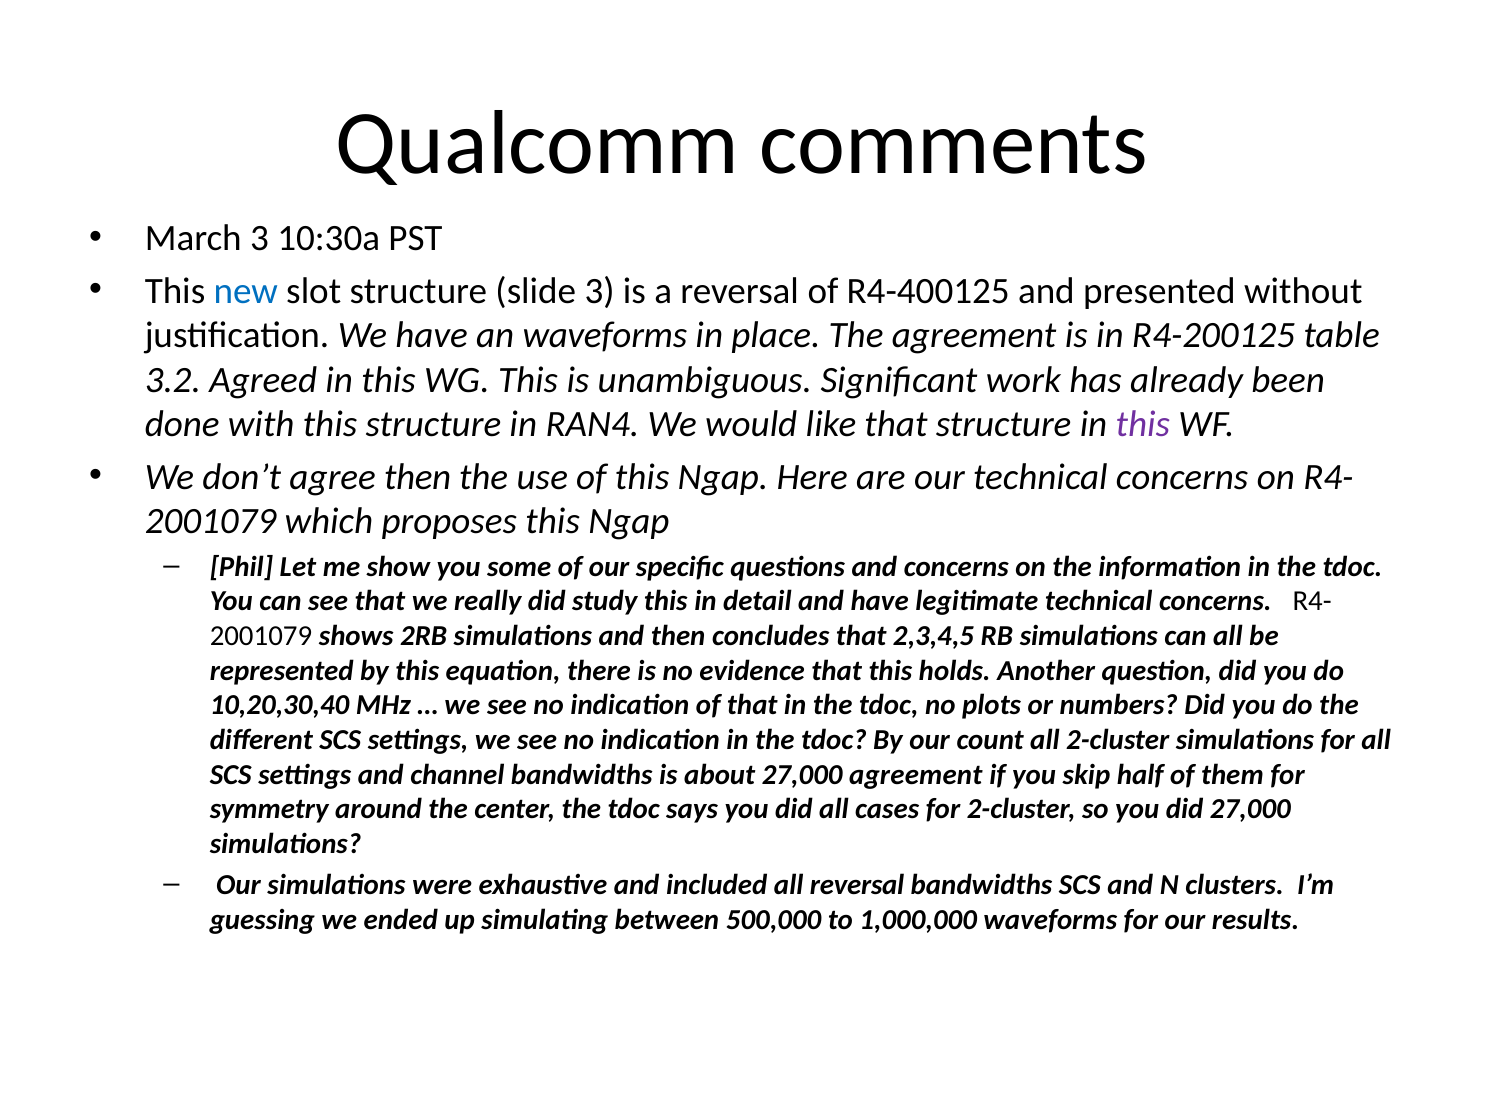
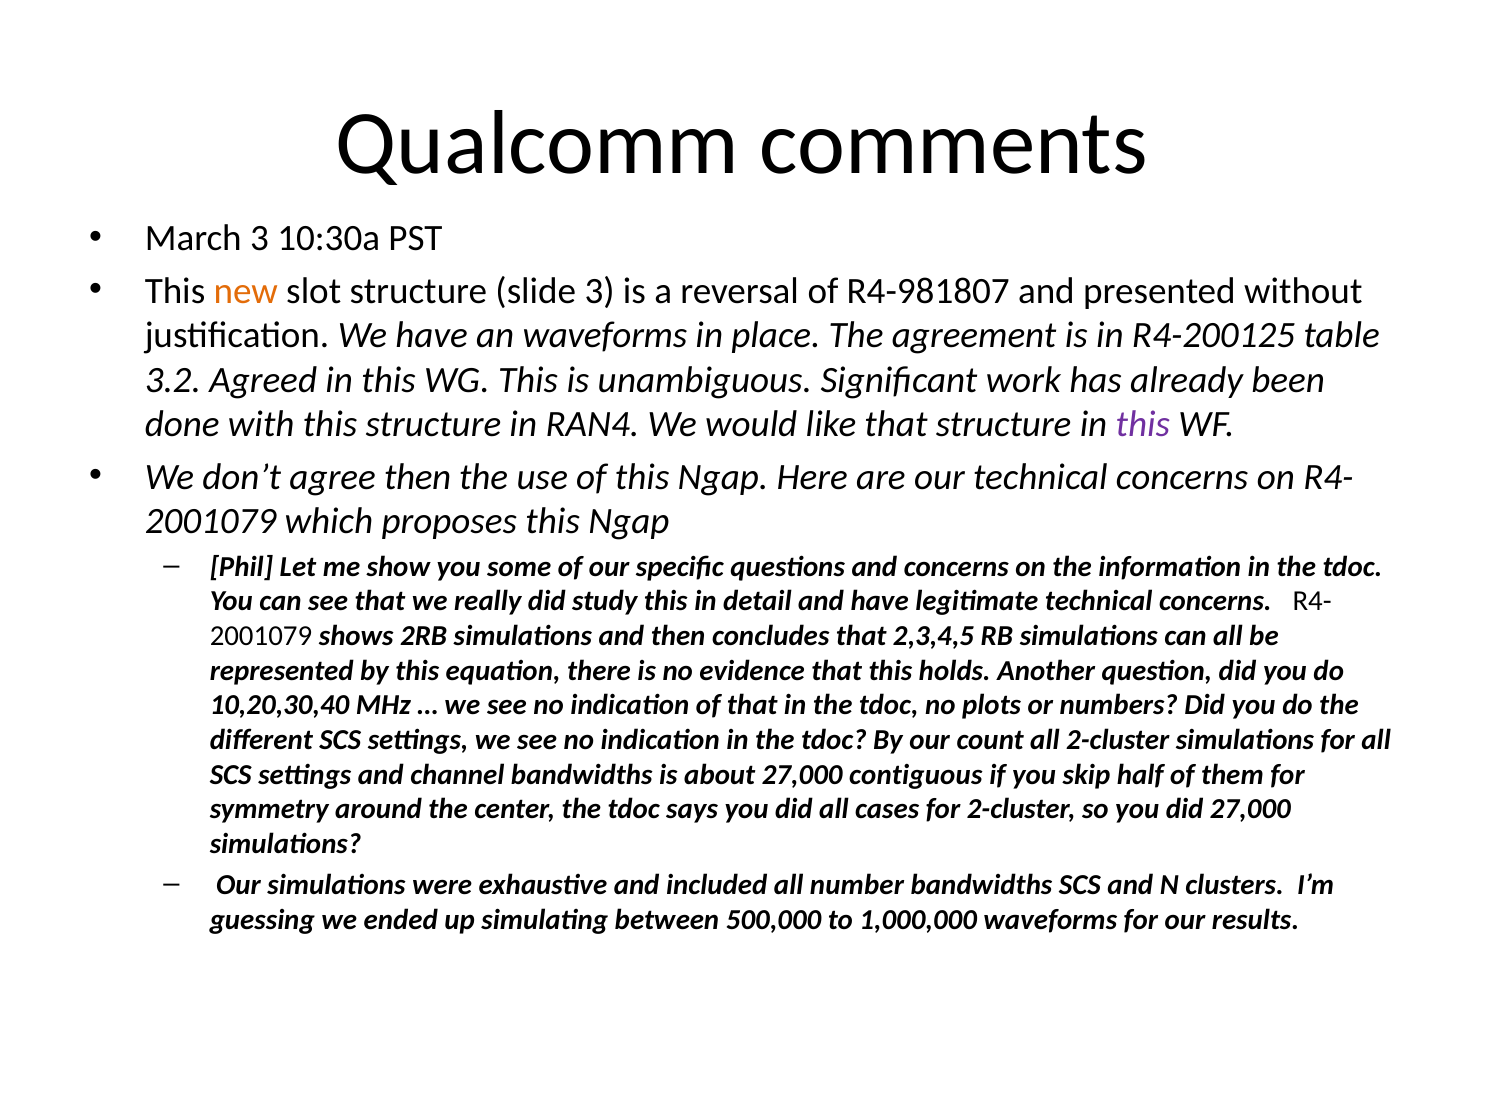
new colour: blue -> orange
R4-400125: R4-400125 -> R4-981807
27,000 agreement: agreement -> contiguous
all reversal: reversal -> number
